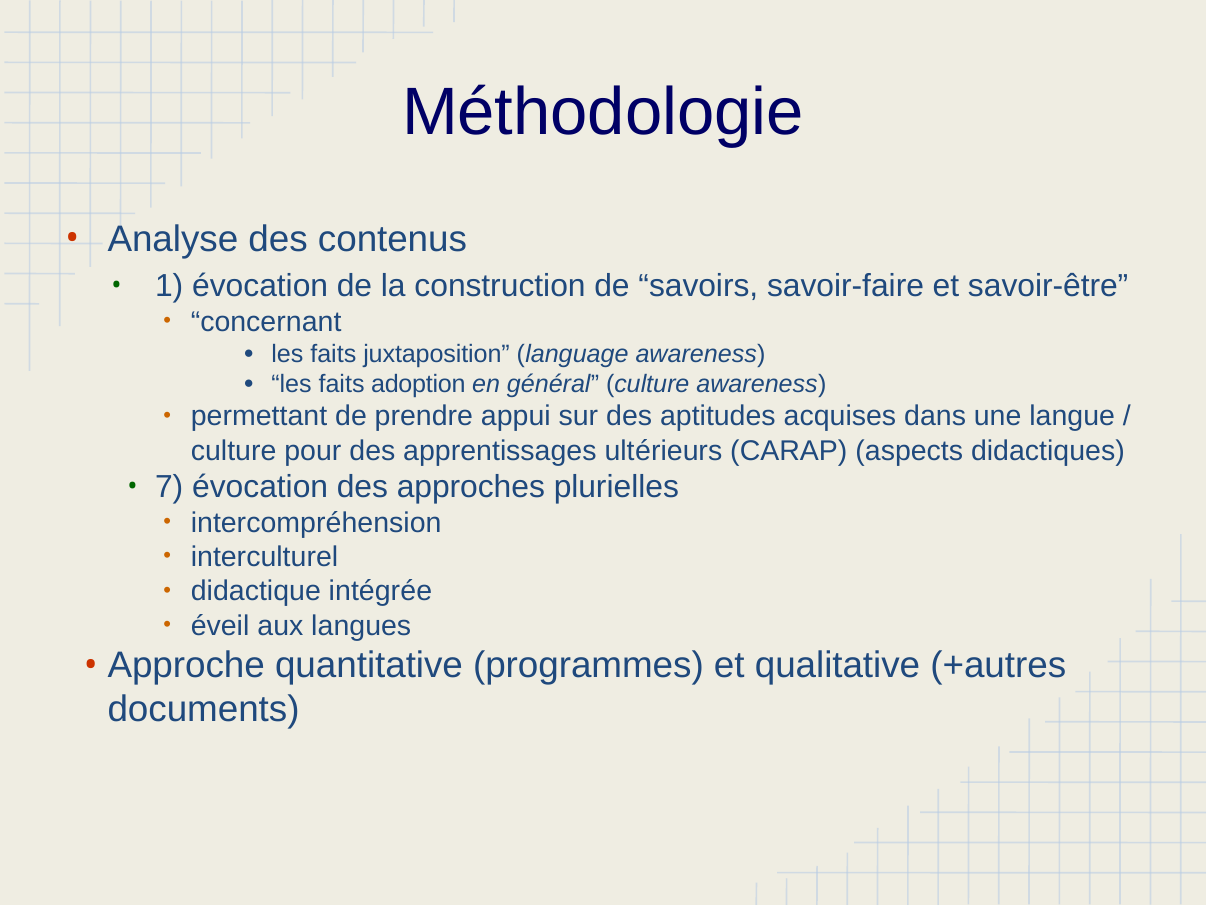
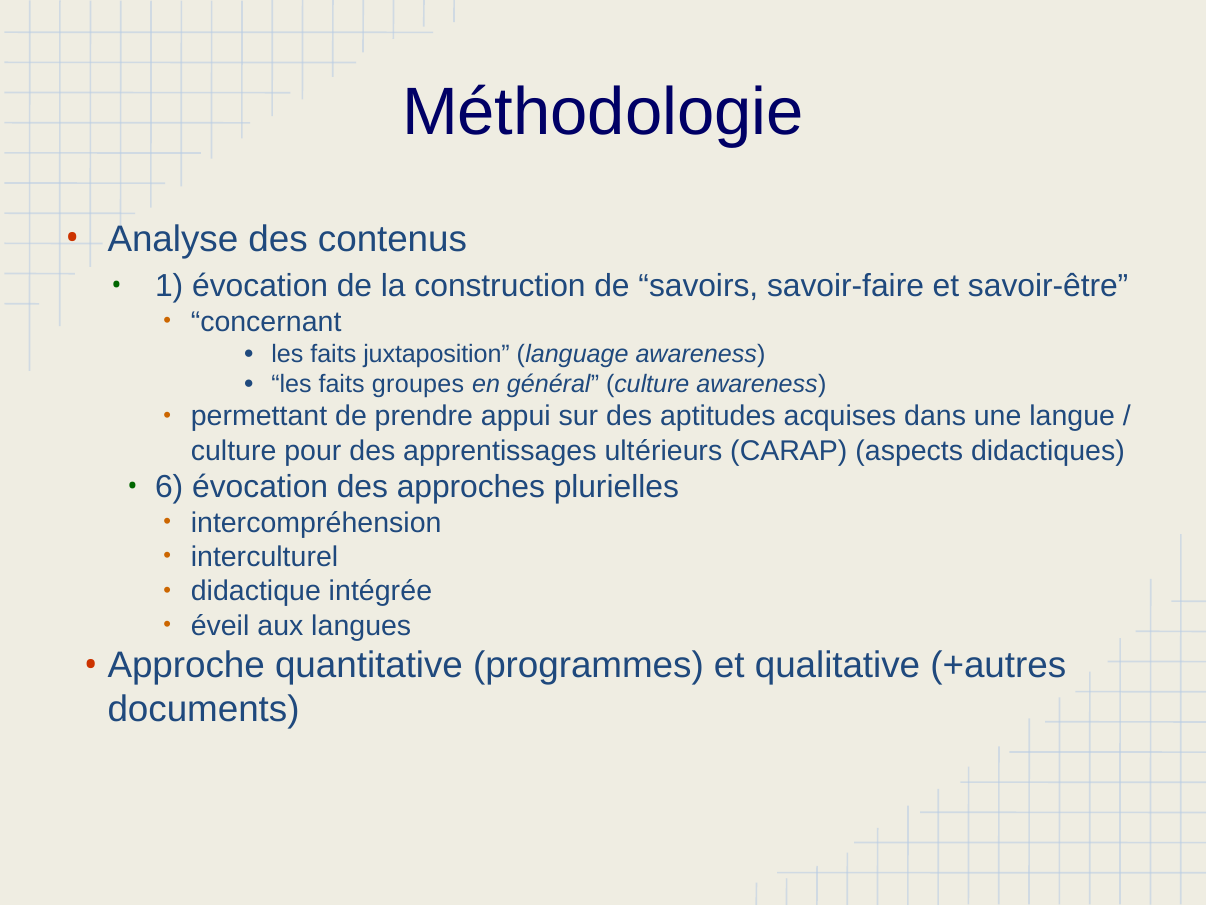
adoption: adoption -> groupes
7: 7 -> 6
